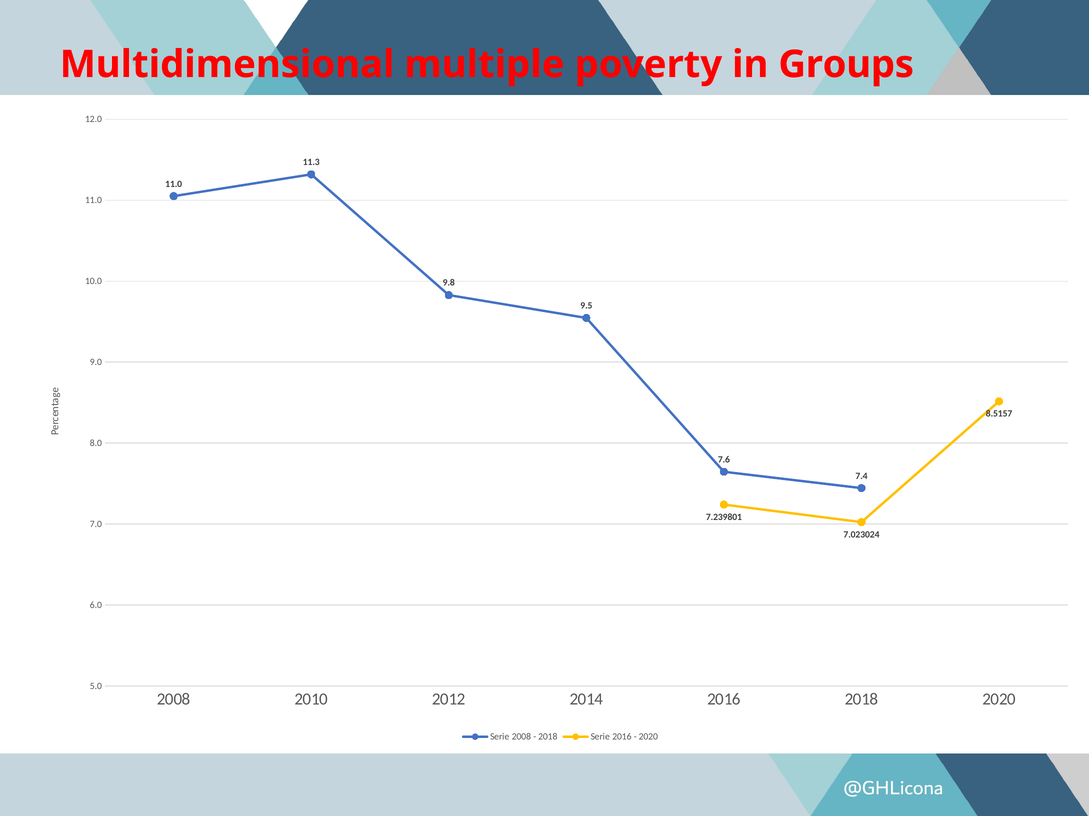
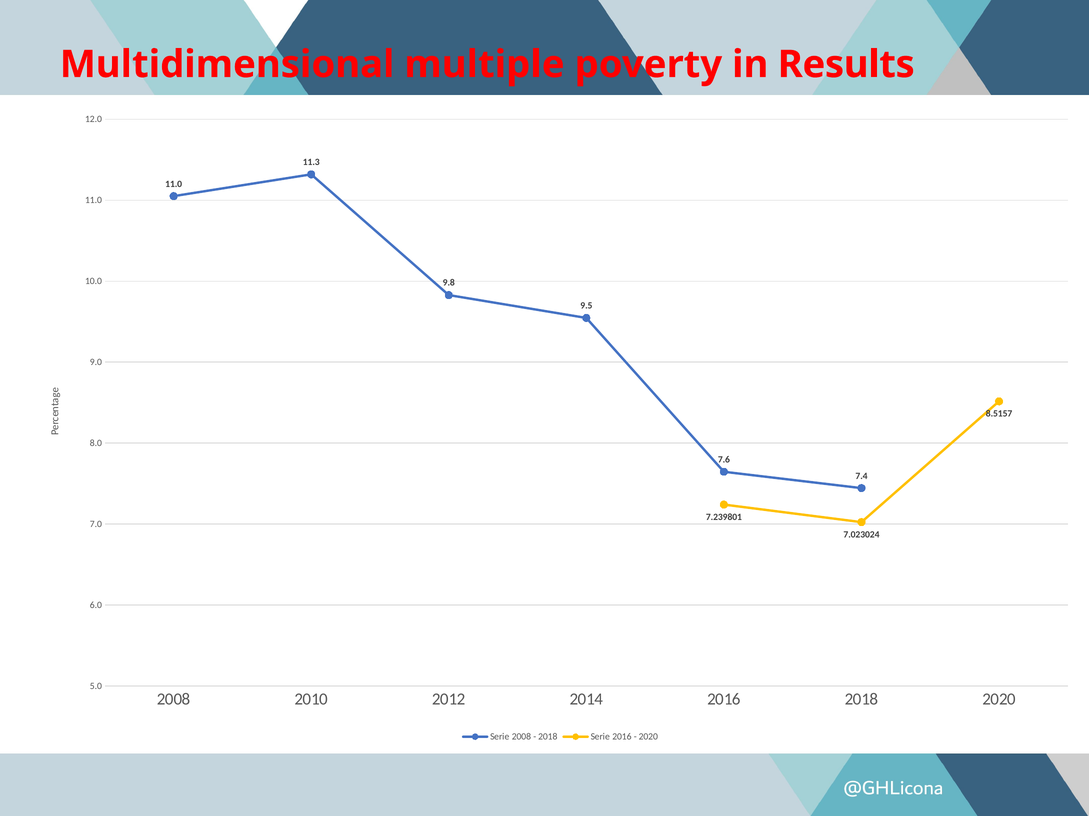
Groups: Groups -> Results
